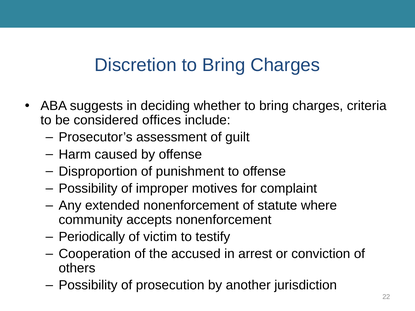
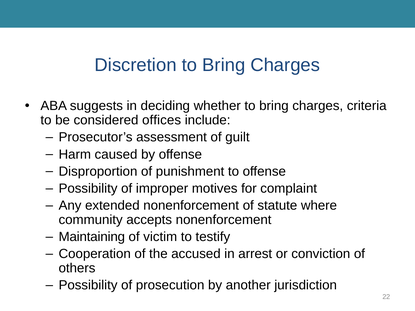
Periodically: Periodically -> Maintaining
